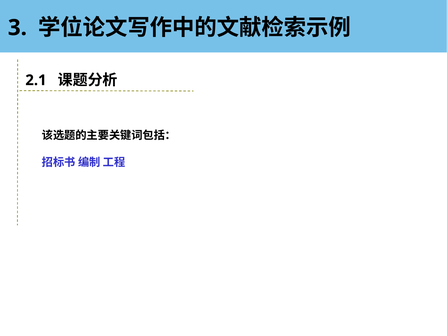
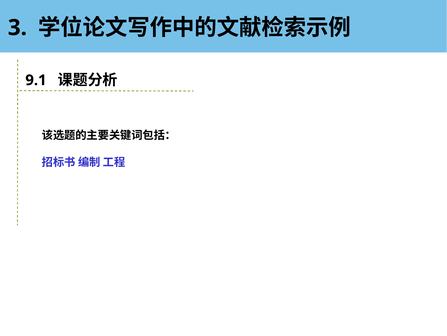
2.1: 2.1 -> 9.1
